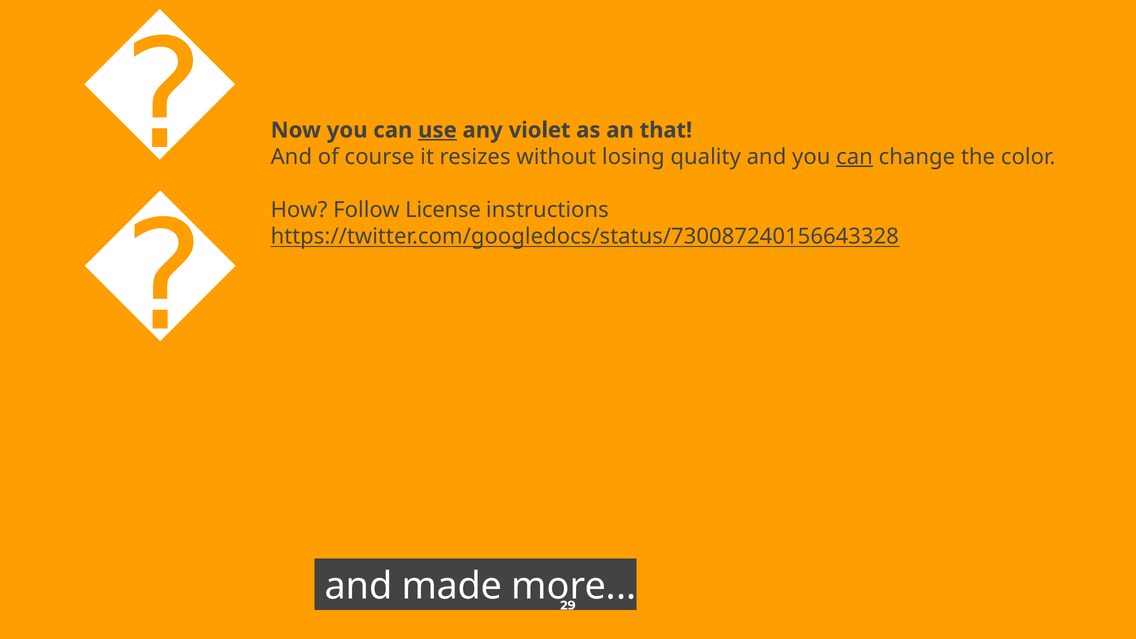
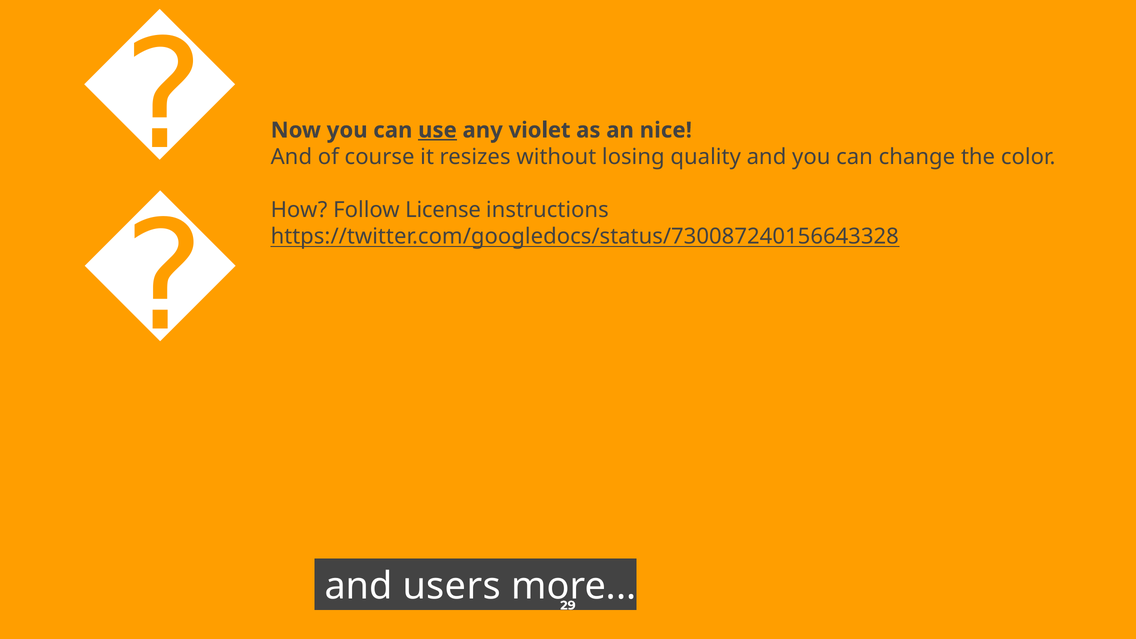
that: that -> nice
can at (854, 157) underline: present -> none
made: made -> users
